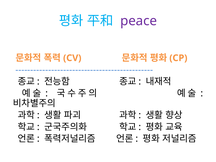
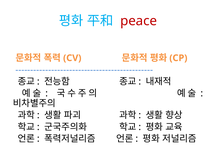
peace colour: purple -> red
